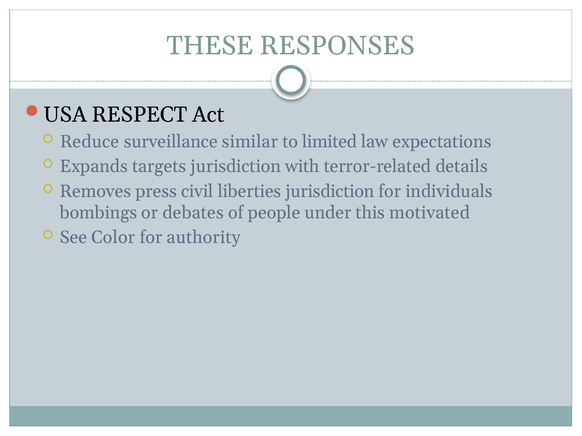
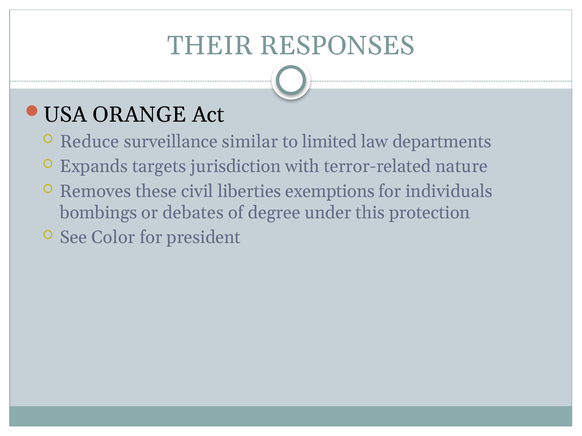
THESE: THESE -> THEIR
RESPECT: RESPECT -> ORANGE
expectations: expectations -> departments
details: details -> nature
press: press -> these
liberties jurisdiction: jurisdiction -> exemptions
people: people -> degree
motivated: motivated -> protection
authority: authority -> president
